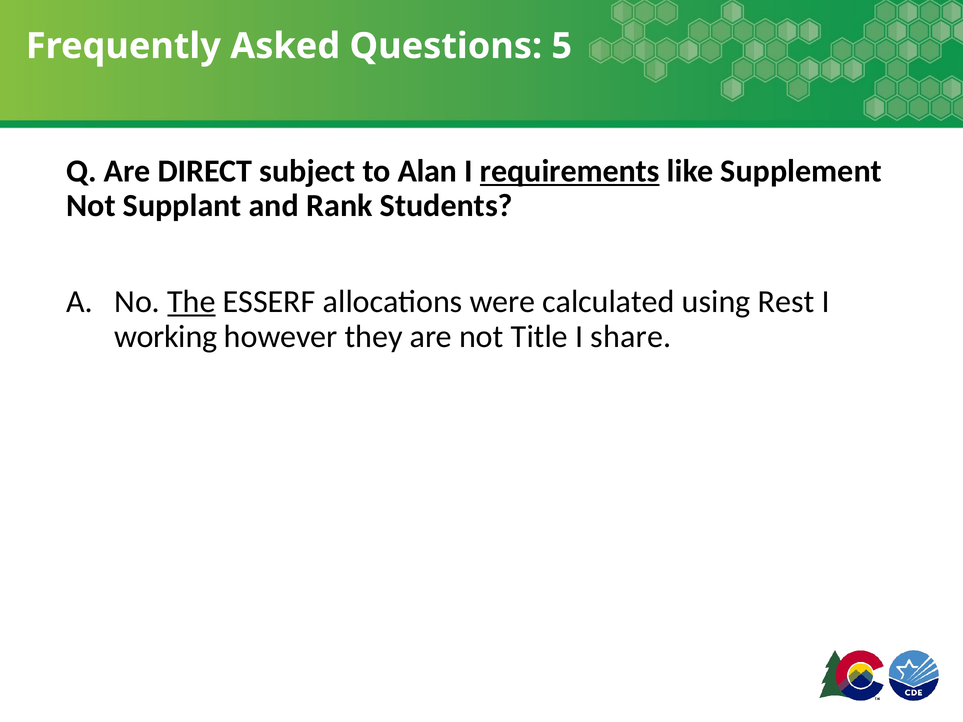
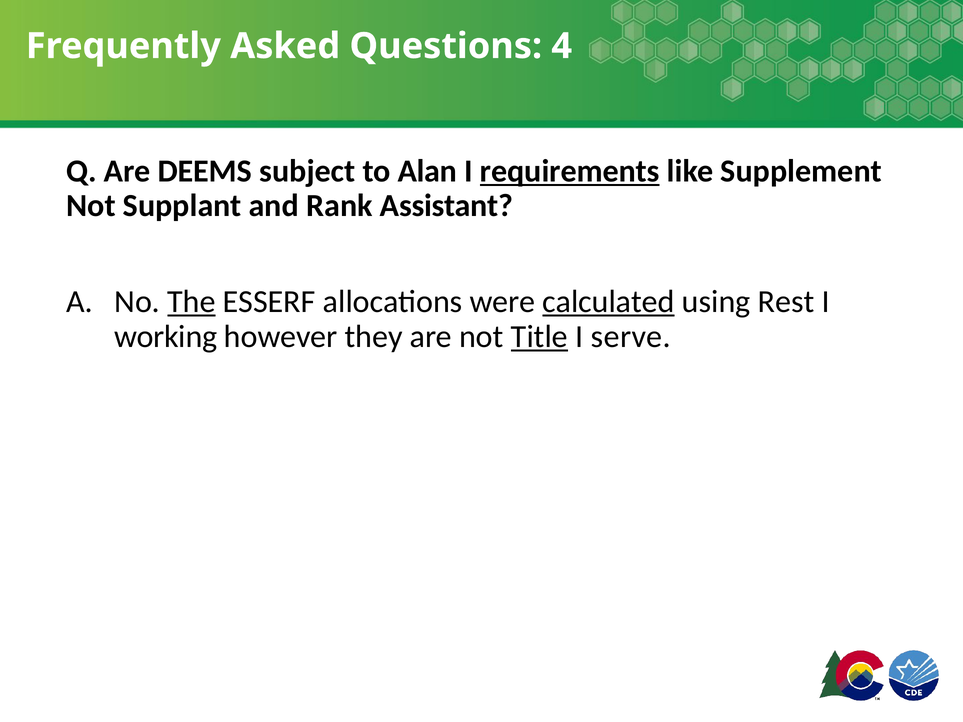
5: 5 -> 4
DIRECT: DIRECT -> DEEMS
Students: Students -> Assistant
calculated underline: none -> present
Title underline: none -> present
share: share -> serve
